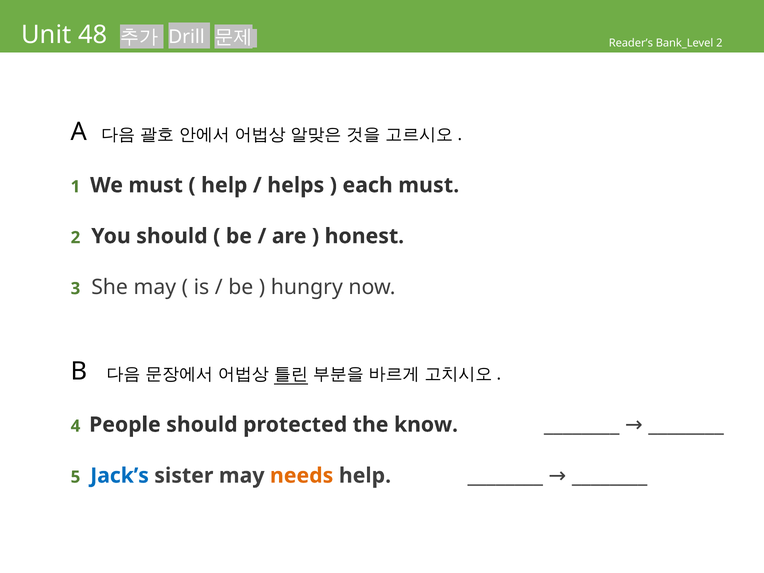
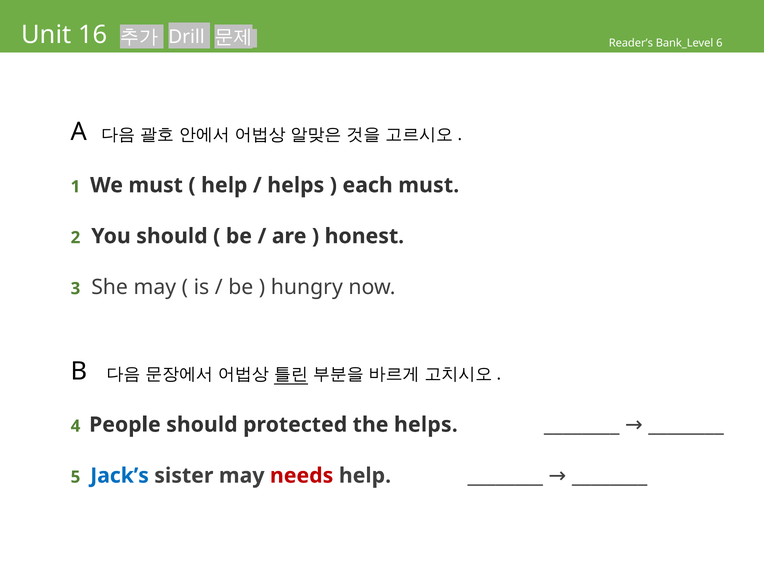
48: 48 -> 16
Bank_Level 2: 2 -> 6
the know: know -> helps
needs colour: orange -> red
